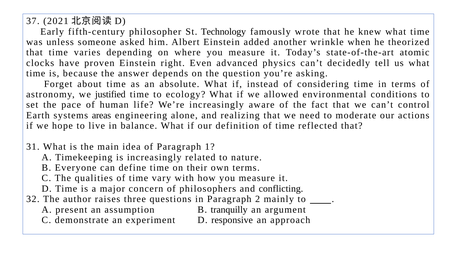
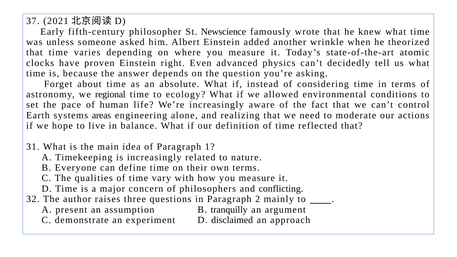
Technology: Technology -> Newscience
justified: justified -> regional
responsive: responsive -> disclaimed
